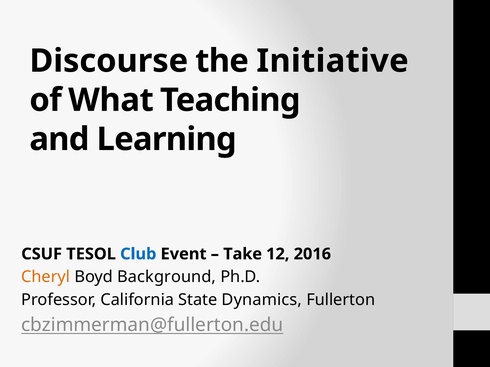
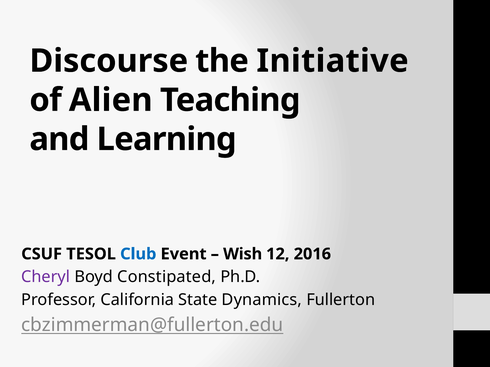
What: What -> Alien
Take: Take -> Wish
Cheryl colour: orange -> purple
Background: Background -> Constipated
